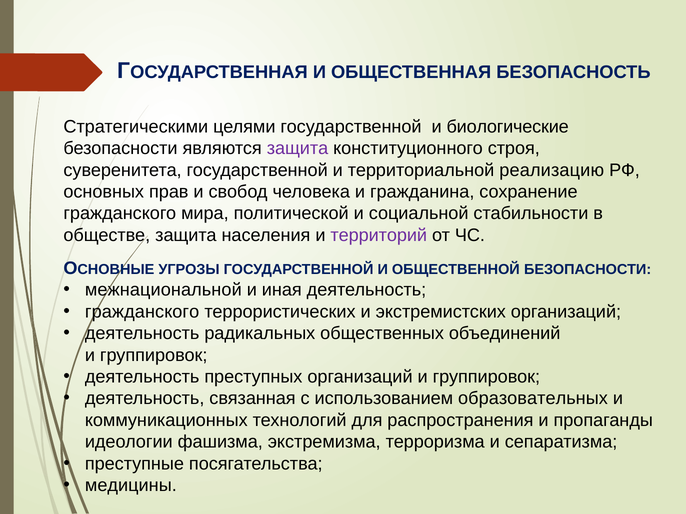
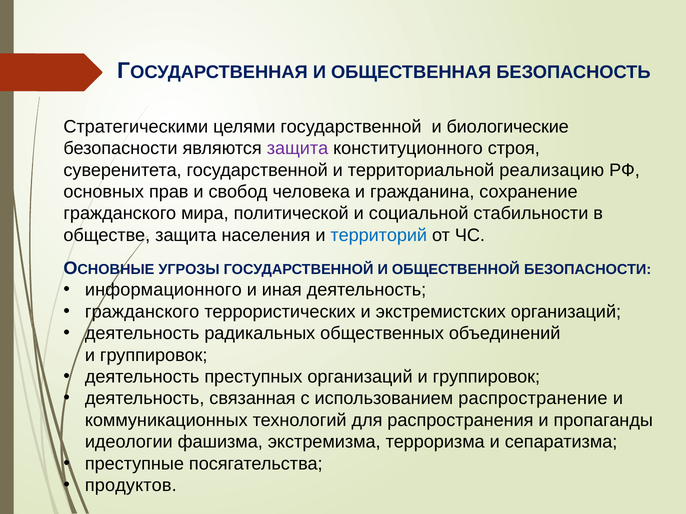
территорий colour: purple -> blue
межнациональной: межнациональной -> информационного
образовательных: образовательных -> распространение
медицины: медицины -> продуктов
